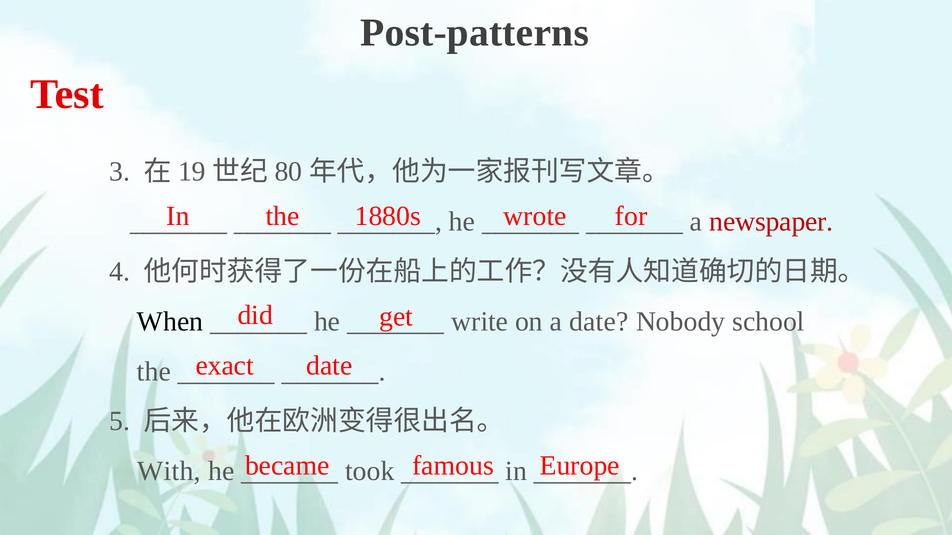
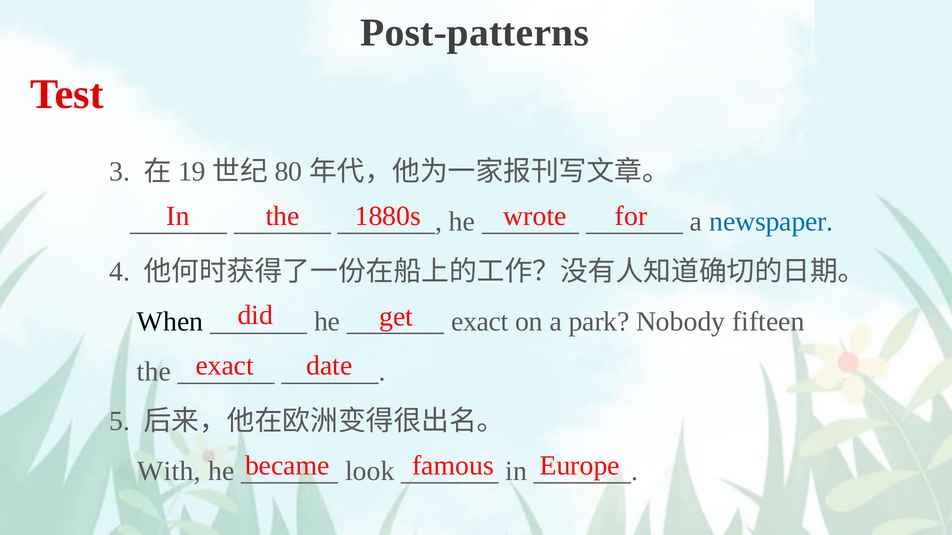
newspaper colour: red -> blue
write at (480, 322): write -> exact
a date: date -> park
school: school -> fifteen
took: took -> look
